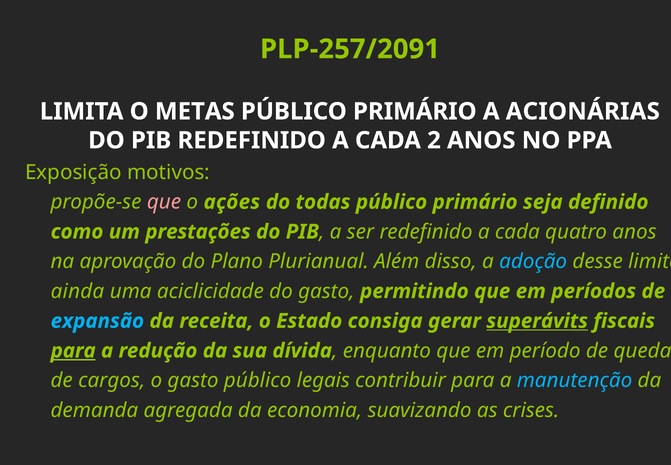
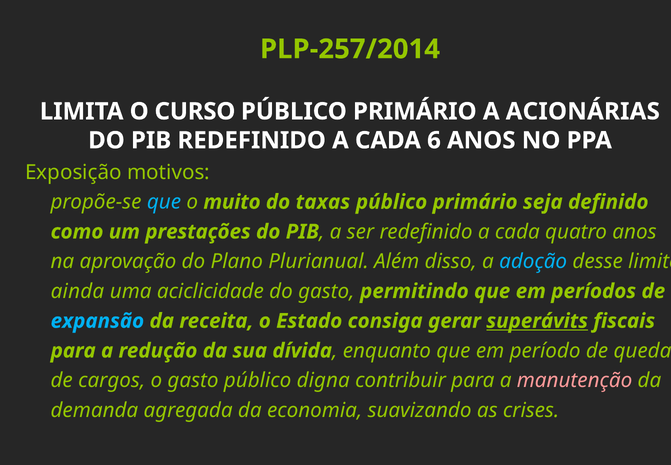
PLP-257/2091: PLP-257/2091 -> PLP-257/2014
METAS: METAS -> CURSO
2: 2 -> 6
que at (164, 202) colour: pink -> light blue
ações: ações -> muito
todas: todas -> taxas
para at (73, 350) underline: present -> none
legais: legais -> digna
manutenção colour: light blue -> pink
